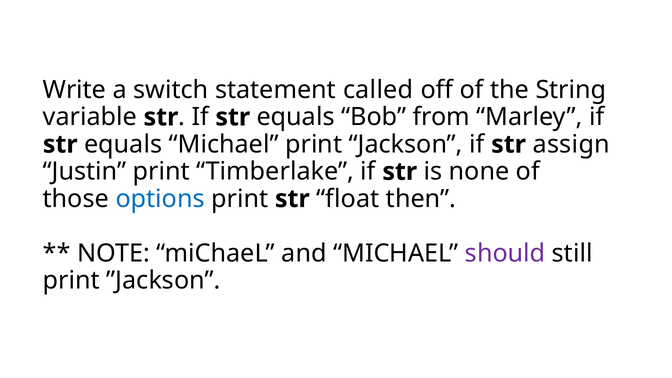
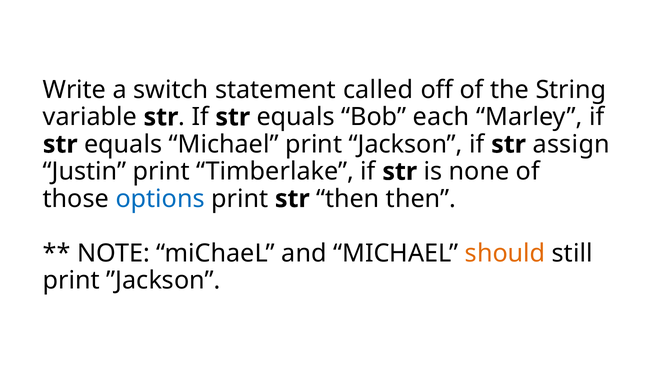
from: from -> each
str float: float -> then
should colour: purple -> orange
